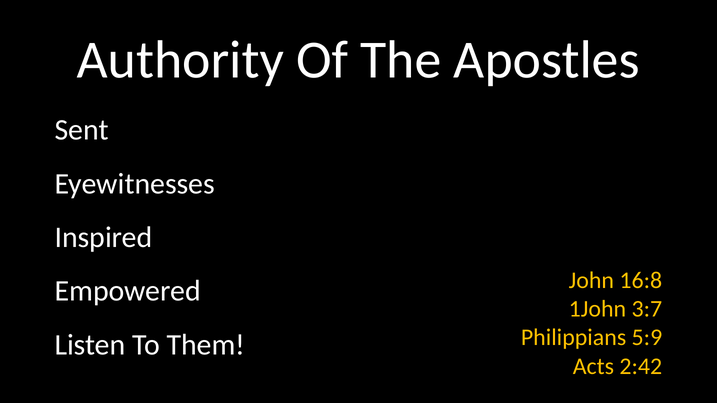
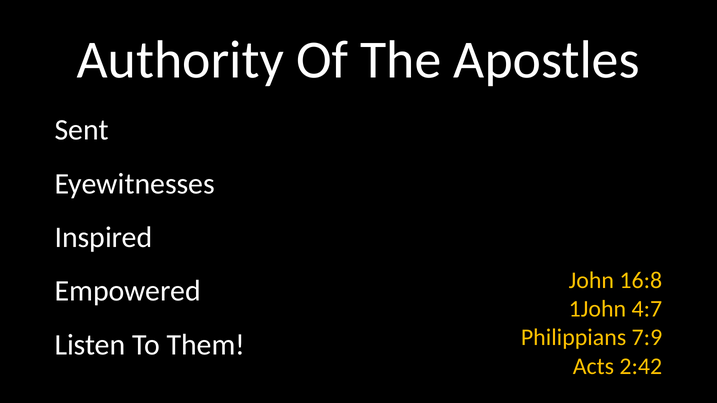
3:7: 3:7 -> 4:7
5:9: 5:9 -> 7:9
